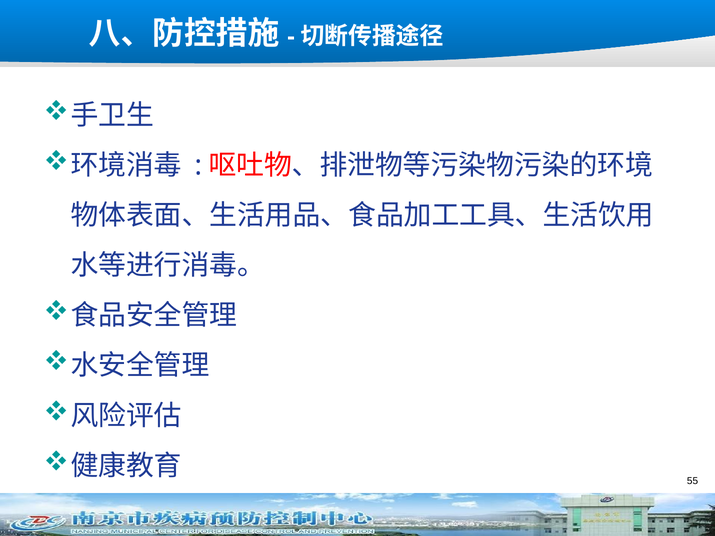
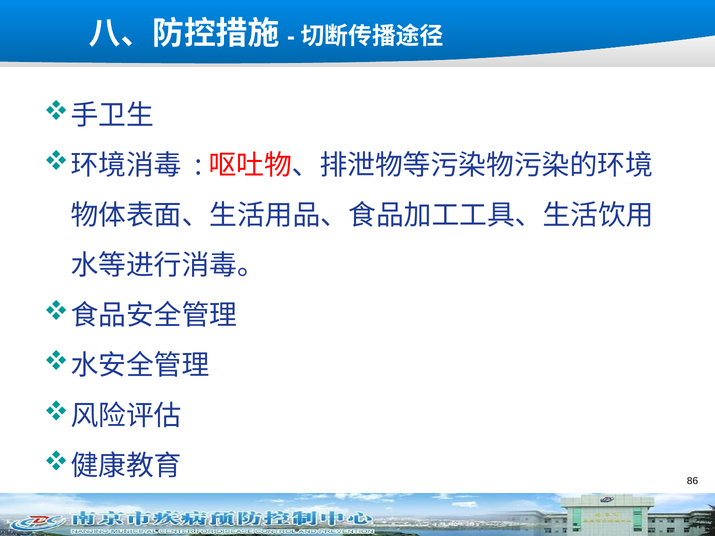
55: 55 -> 86
